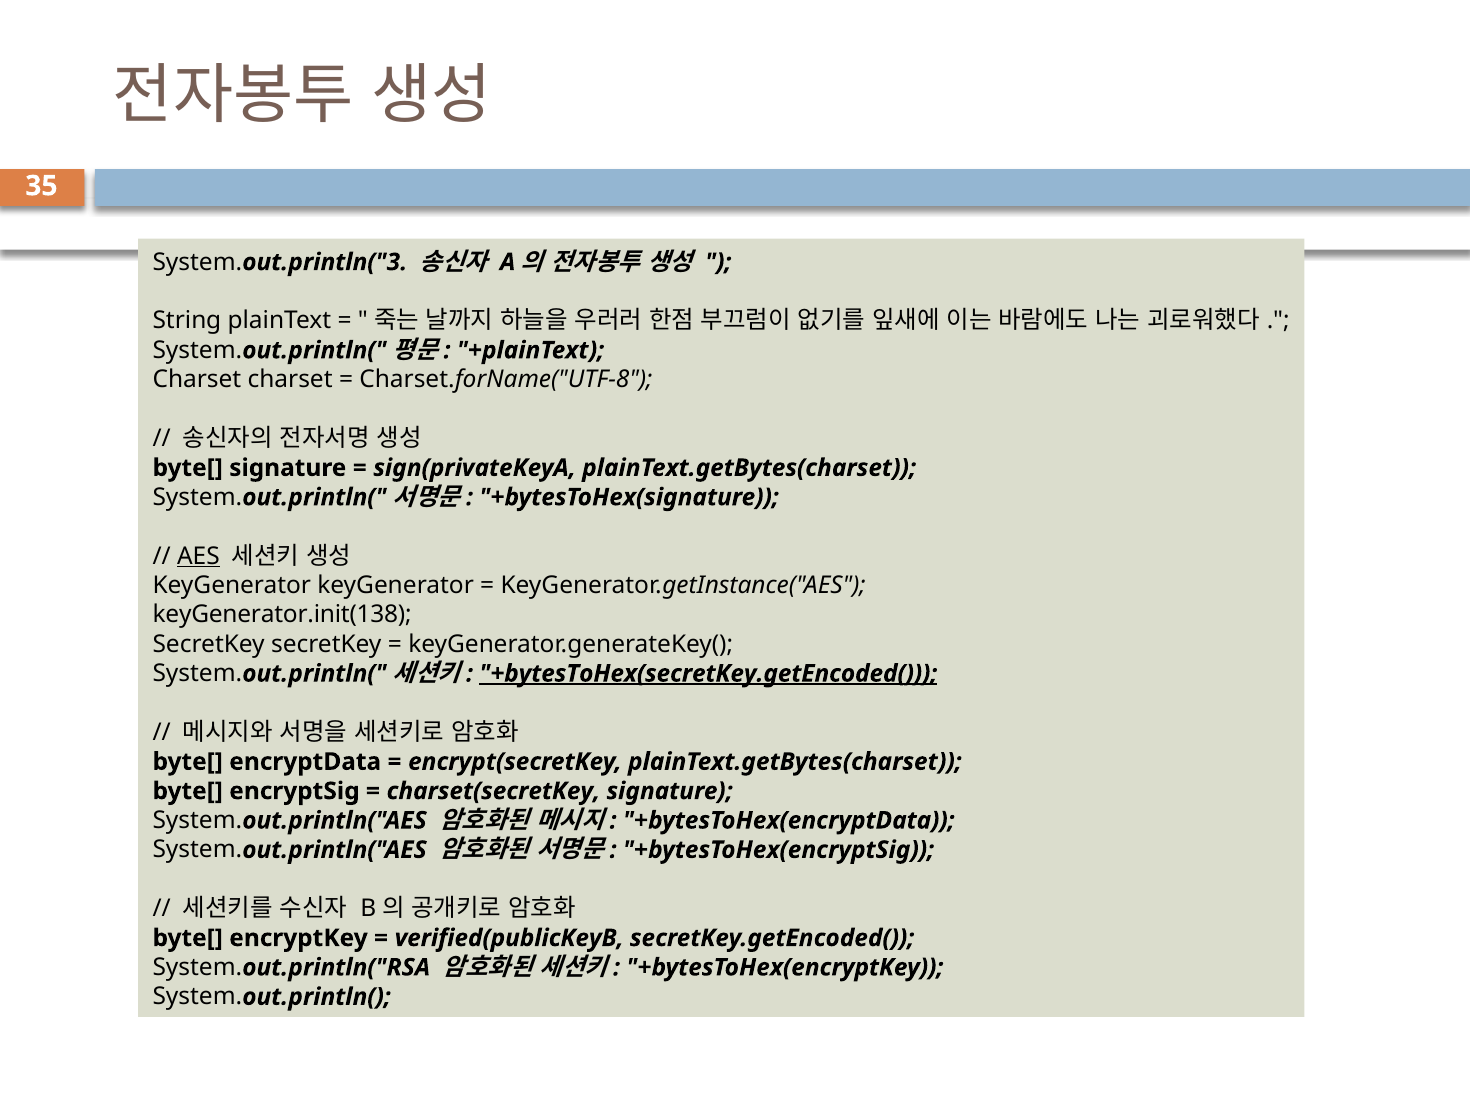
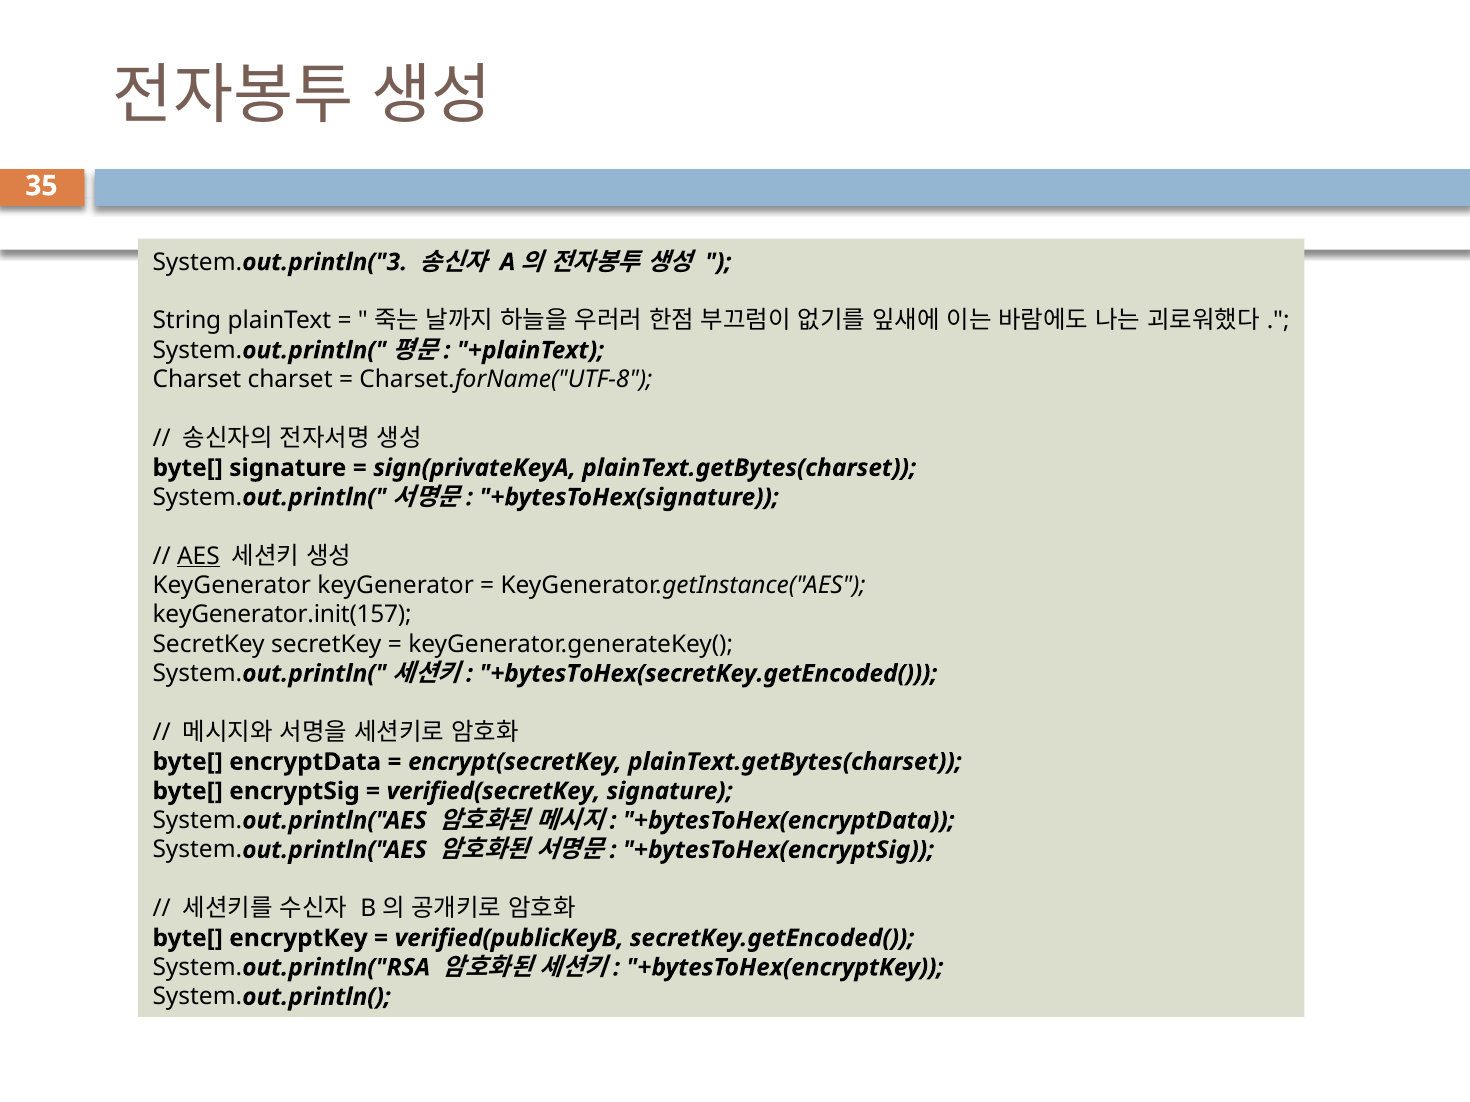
keyGenerator.init(138: keyGenerator.init(138 -> keyGenerator.init(157
+bytesToHex(secretKey.getEncoded( underline: present -> none
charset(secretKey: charset(secretKey -> verified(secretKey
